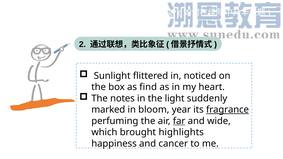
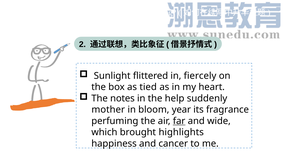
noticed: noticed -> fiercely
find: find -> tied
light: light -> help
marked: marked -> mother
fragrance underline: present -> none
